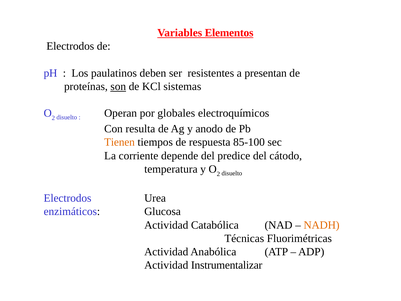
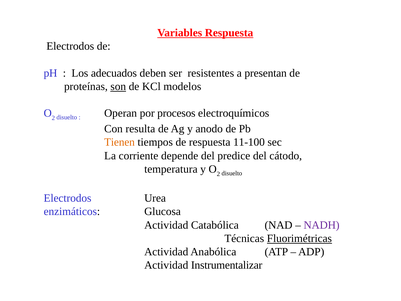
Variables Elementos: Elementos -> Respuesta
paulatinos: paulatinos -> adecuados
sistemas: sistemas -> modelos
globales: globales -> procesos
85-100: 85-100 -> 11-100
NADH colour: orange -> purple
Fluorimétricas underline: none -> present
